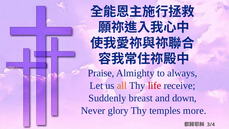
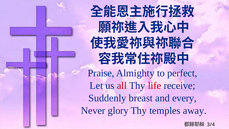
always: always -> perfect
all colour: orange -> red
down: down -> every
more: more -> away
